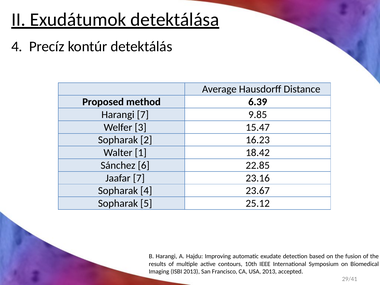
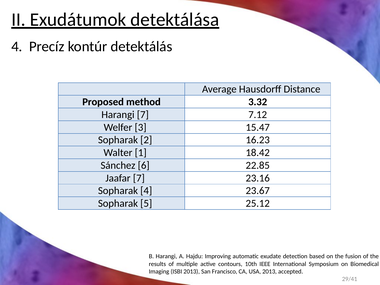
6.39: 6.39 -> 3.32
9.85: 9.85 -> 7.12
